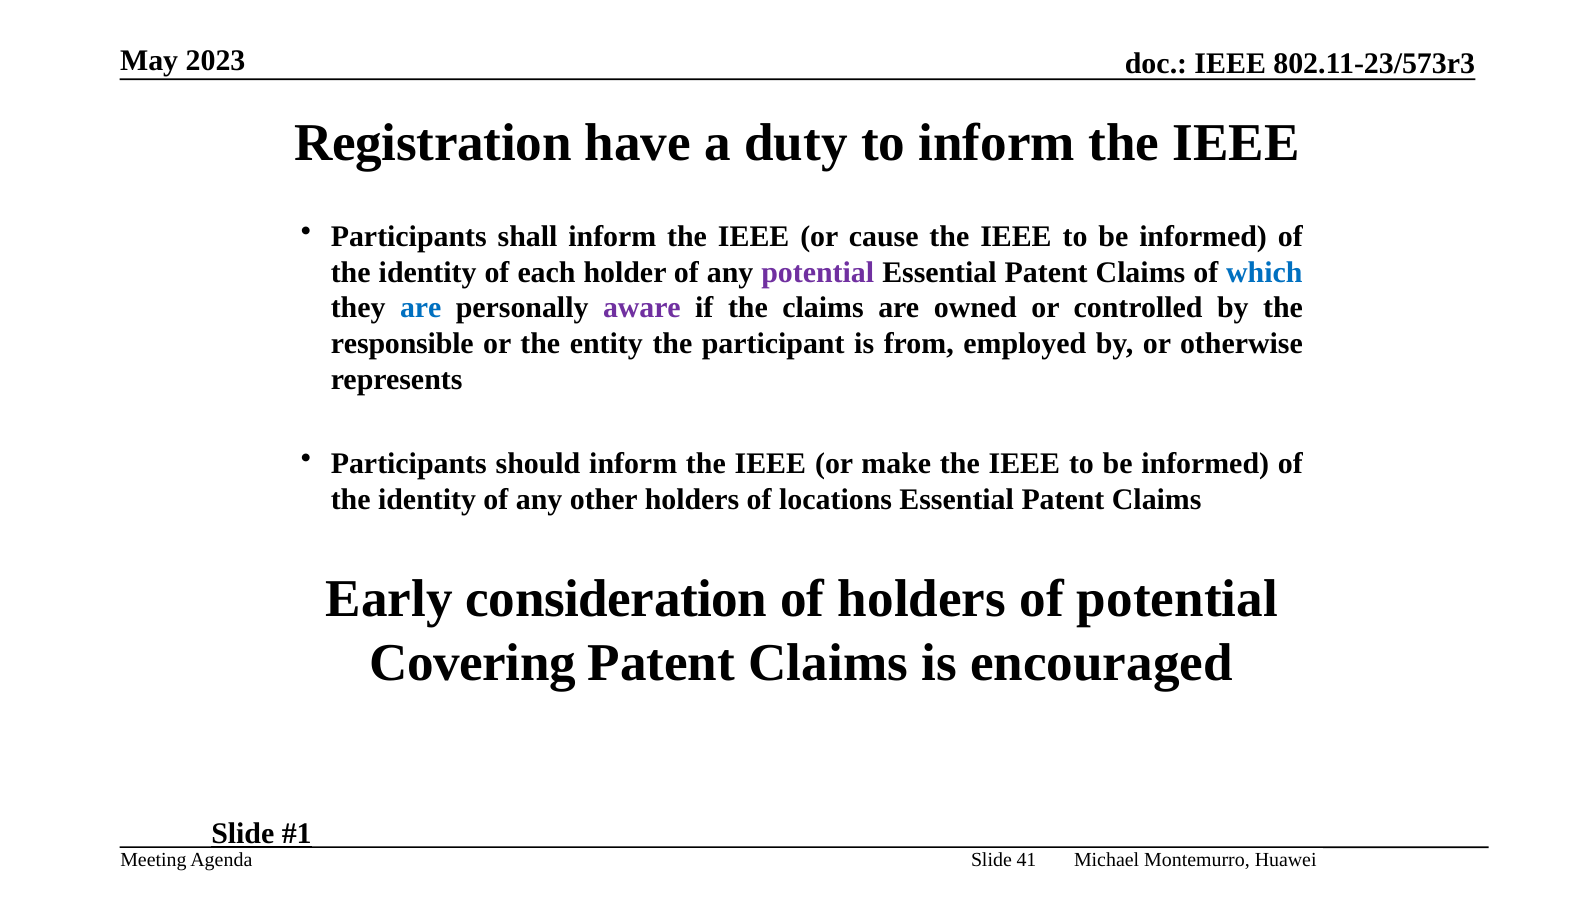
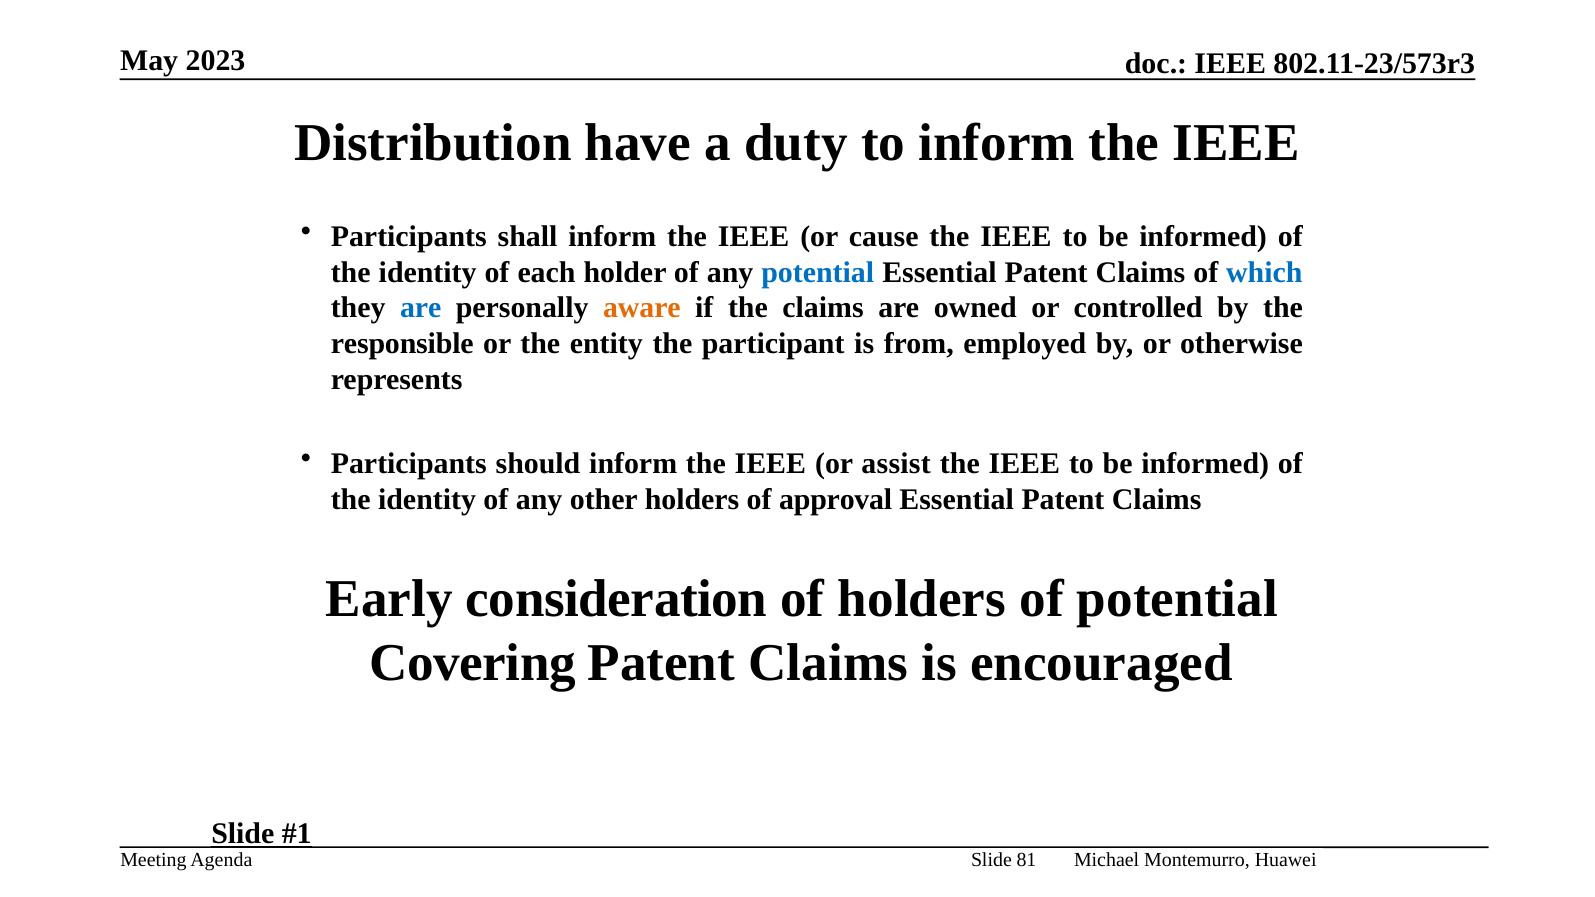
Registration: Registration -> Distribution
potential at (818, 272) colour: purple -> blue
aware colour: purple -> orange
make: make -> assist
locations: locations -> approval
41: 41 -> 81
